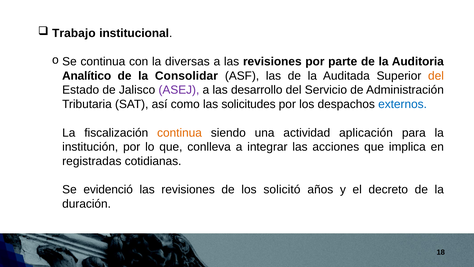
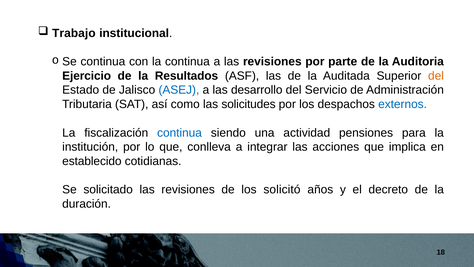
la diversas: diversas -> continua
Analítico: Analítico -> Ejercicio
Consolidar: Consolidar -> Resultados
ASEJ colour: purple -> blue
continua at (180, 133) colour: orange -> blue
aplicación: aplicación -> pensiones
registradas: registradas -> establecido
evidenció: evidenció -> solicitado
